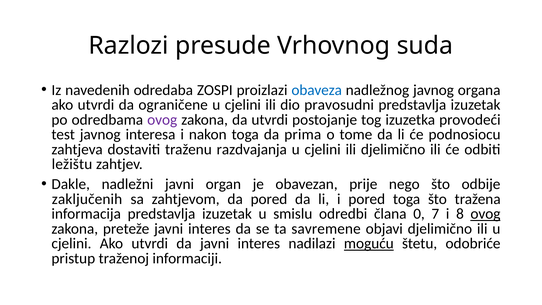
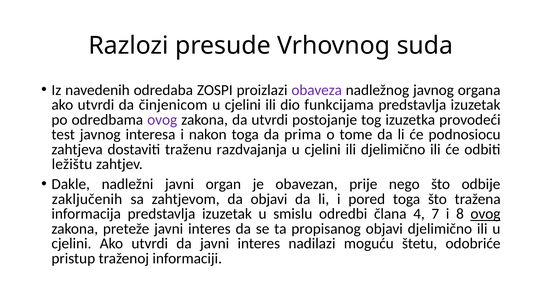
obaveza colour: blue -> purple
ograničene: ograničene -> činjenicom
pravosudni: pravosudni -> funkcijama
da pored: pored -> objavi
0: 0 -> 4
savremene: savremene -> propisanog
moguću underline: present -> none
